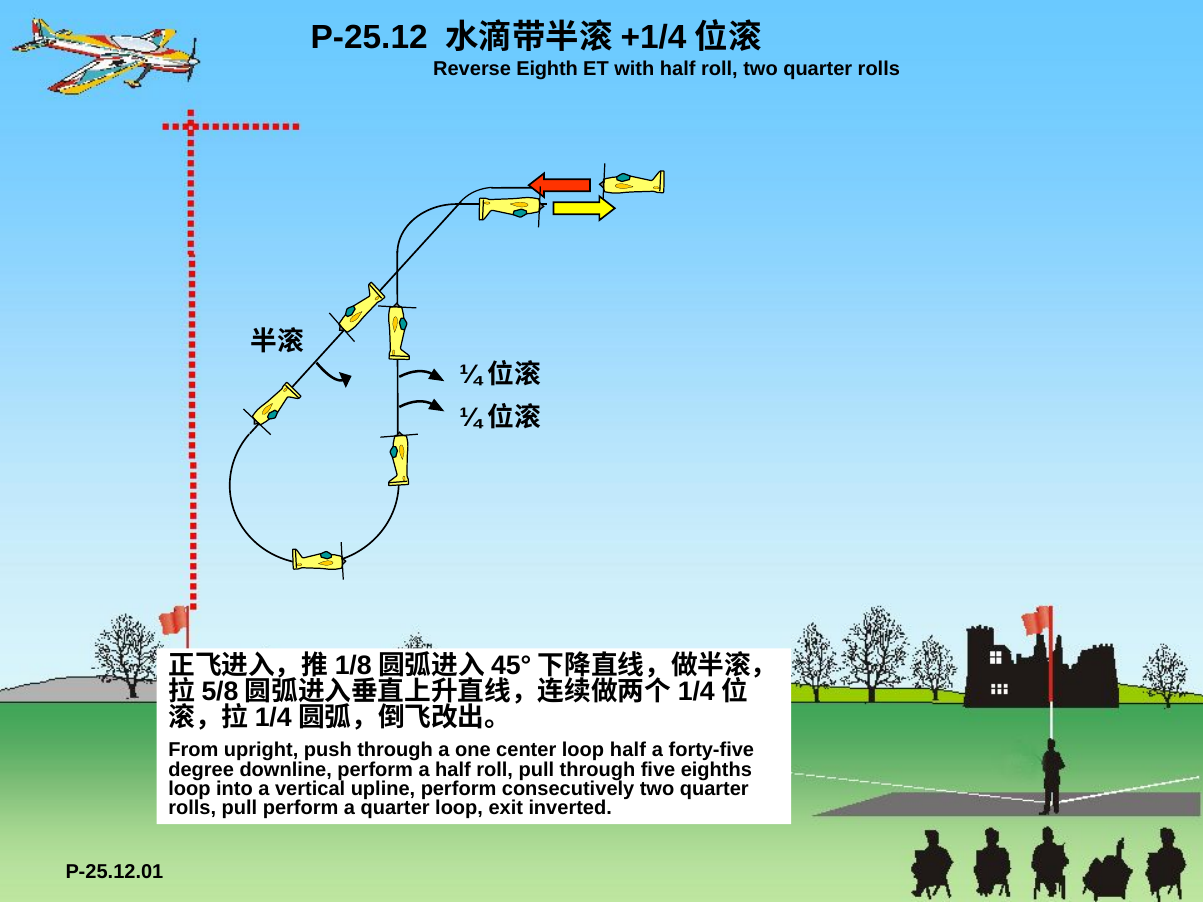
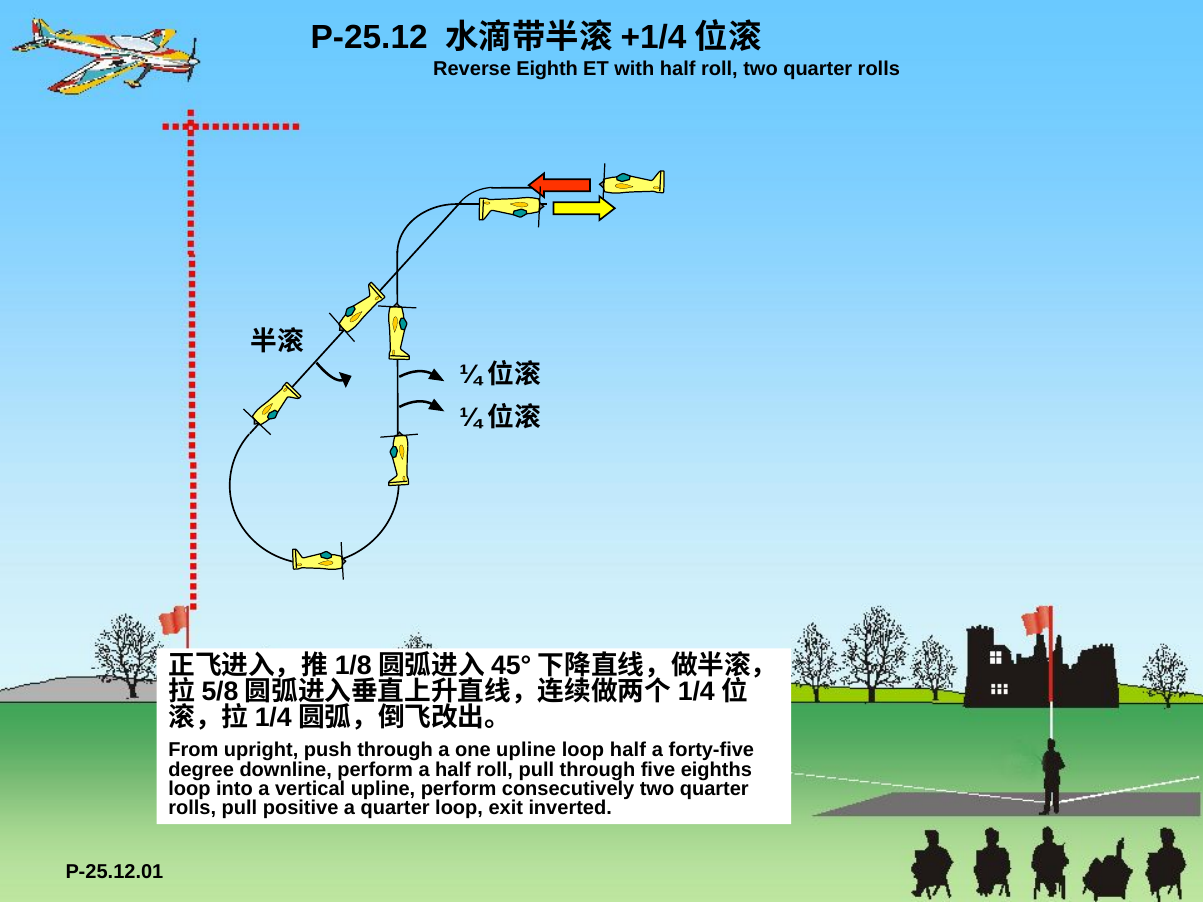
one center: center -> upline
pull perform: perform -> positive
